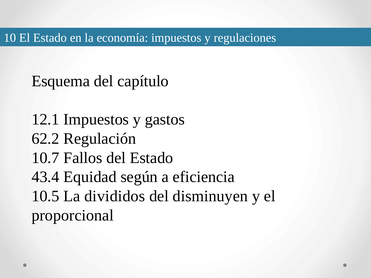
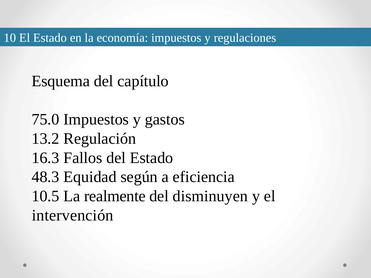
12.1: 12.1 -> 75.0
62.2: 62.2 -> 13.2
10.7: 10.7 -> 16.3
43.4: 43.4 -> 48.3
divididos: divididos -> realmente
proporcional: proporcional -> intervención
